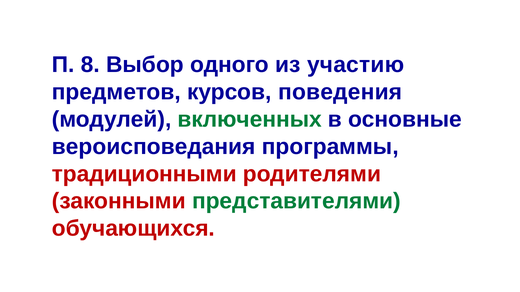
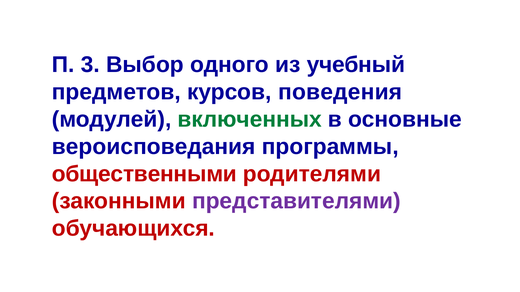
8: 8 -> 3
участию: участию -> учебный
традиционными: традиционными -> общественными
представителями colour: green -> purple
